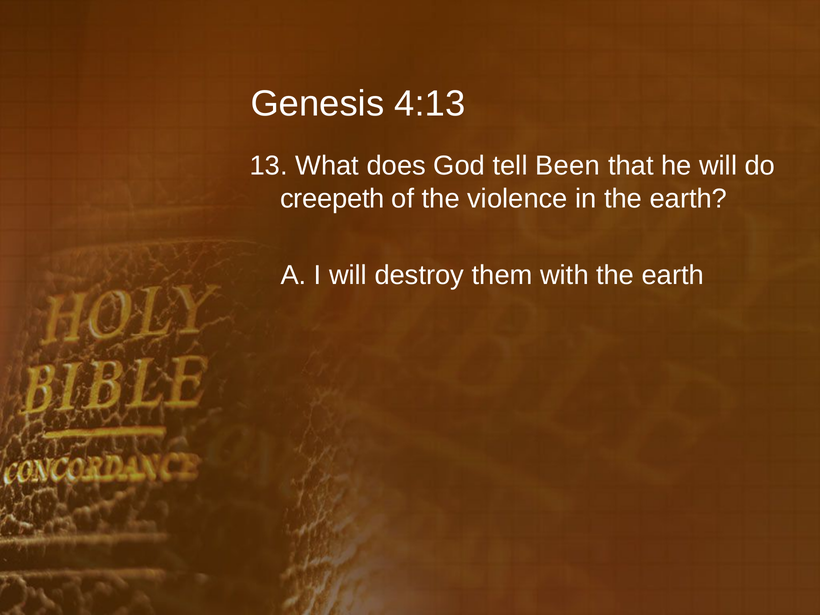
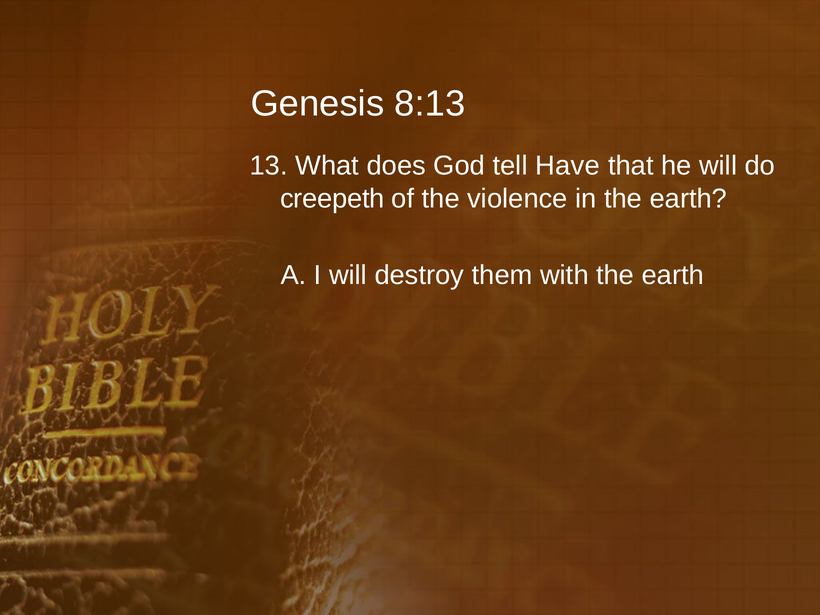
4:13: 4:13 -> 8:13
Been: Been -> Have
